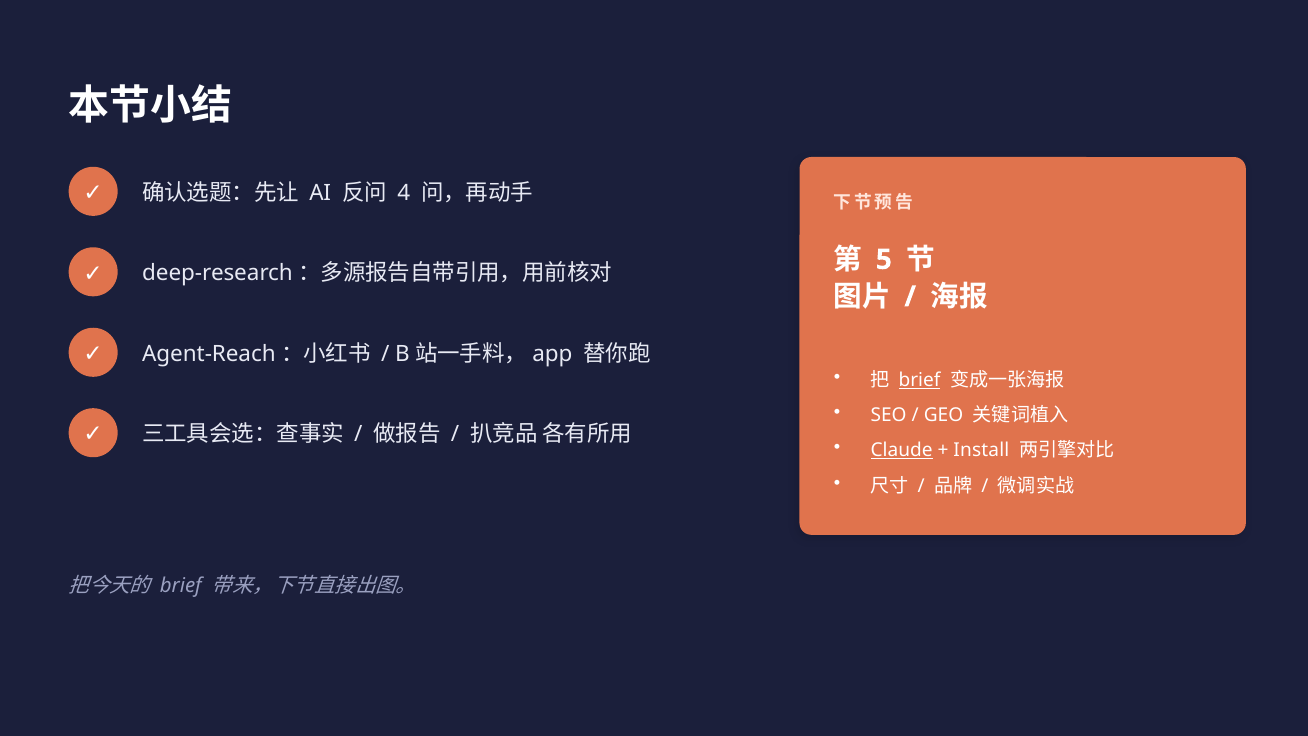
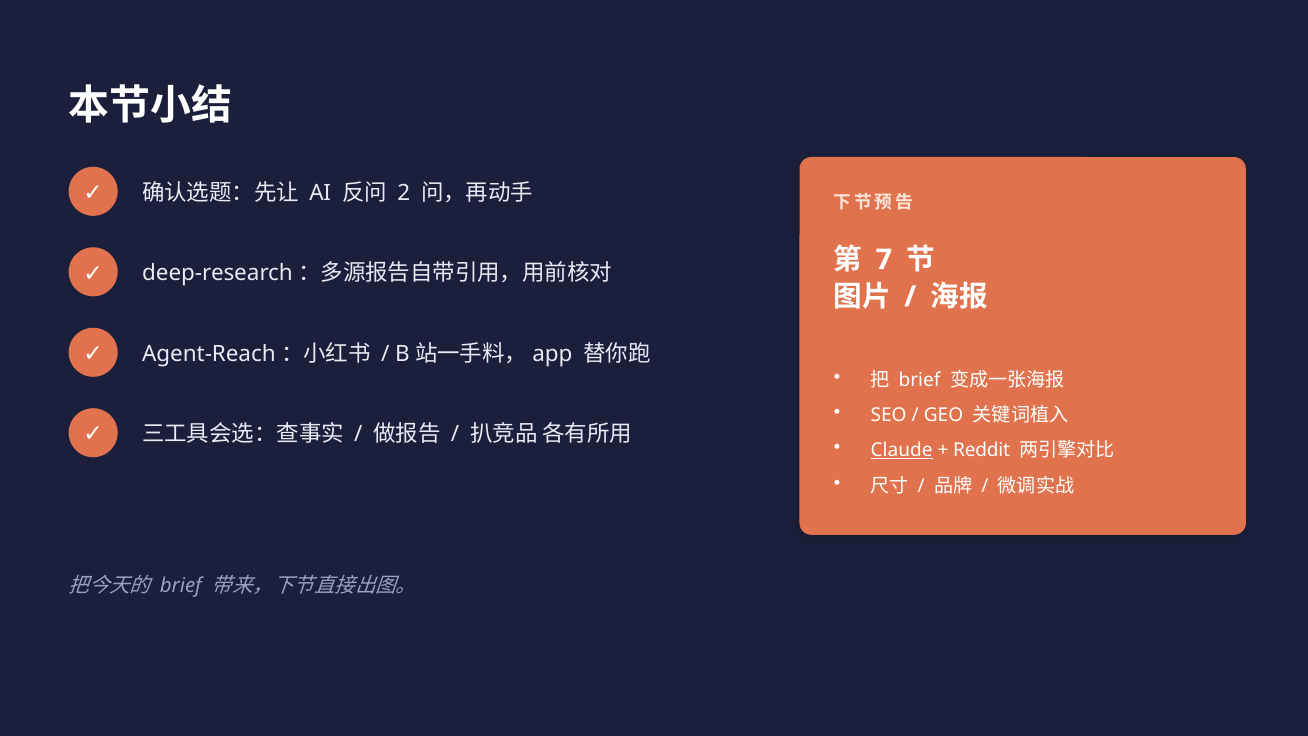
4: 4 -> 2
5: 5 -> 7
brief at (919, 380) underline: present -> none
Install: Install -> Reddit
